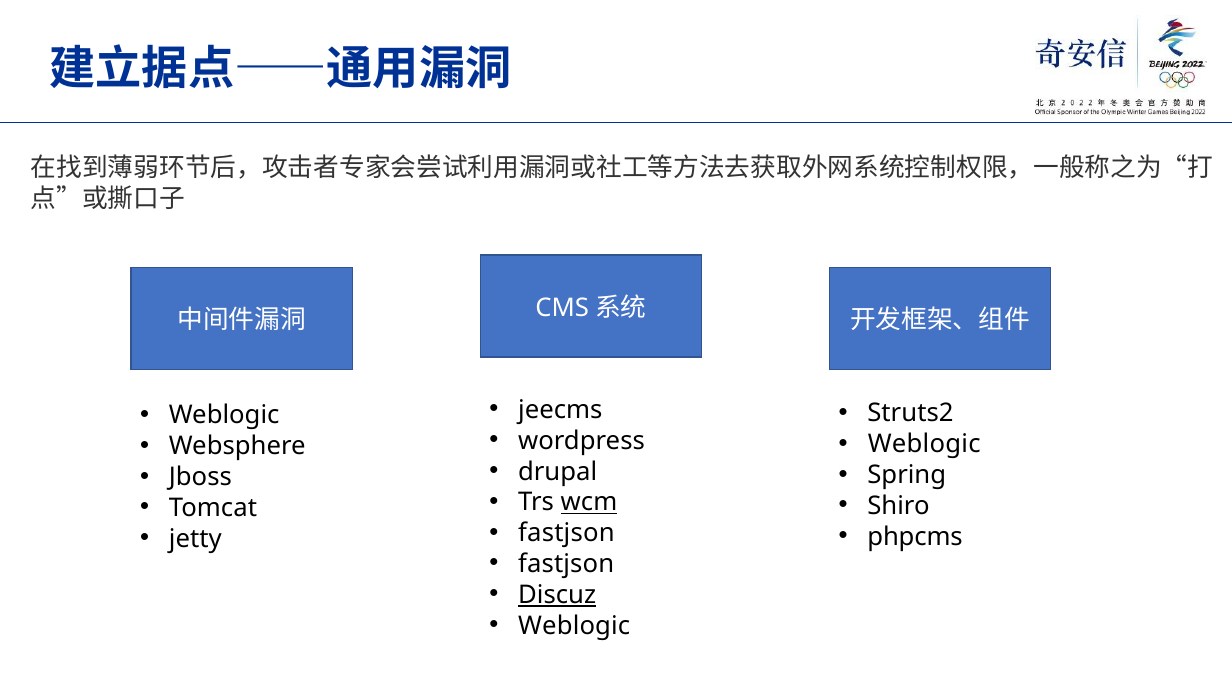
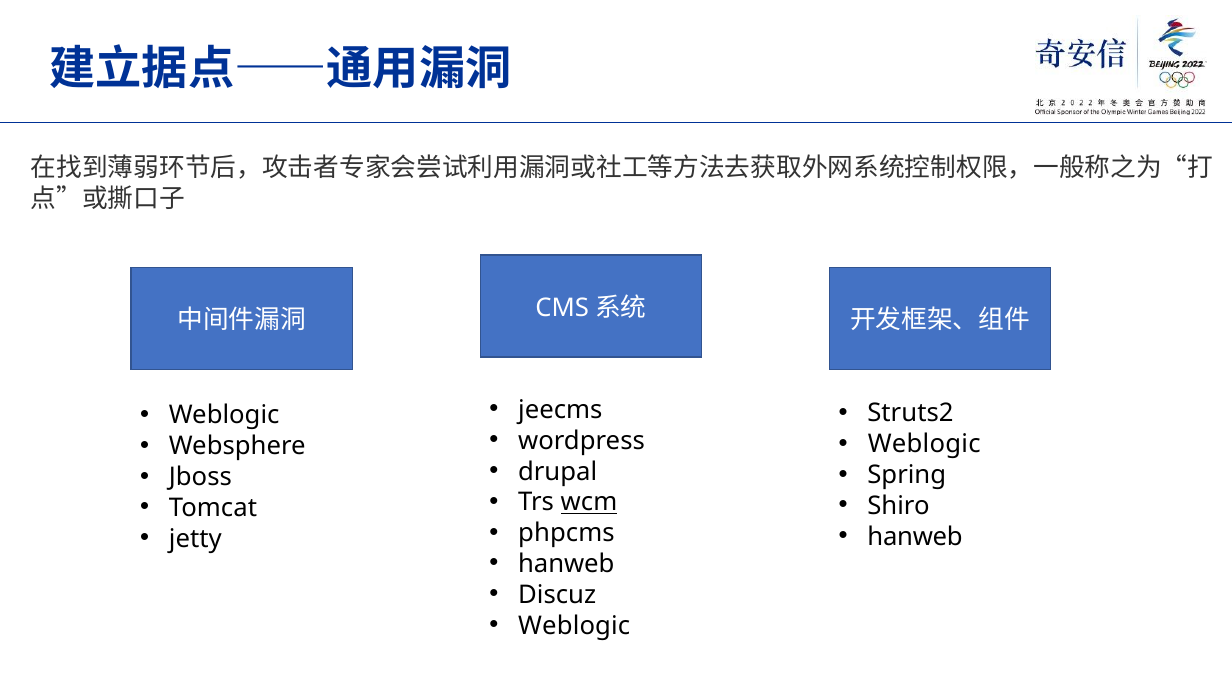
fastjson at (566, 533): fastjson -> phpcms
phpcms at (915, 537): phpcms -> hanweb
fastjson at (566, 564): fastjson -> hanweb
Discuz underline: present -> none
